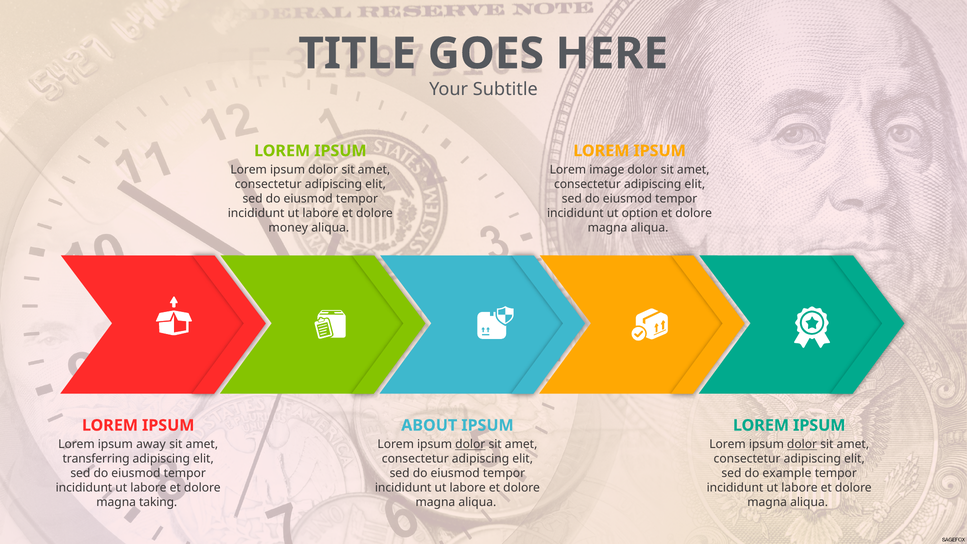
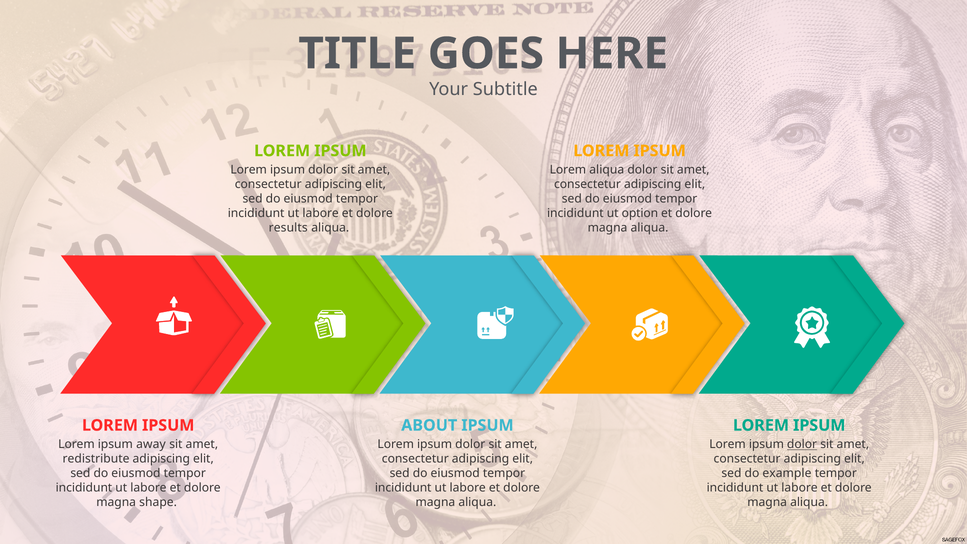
Lorem image: image -> aliqua
money: money -> results
dolor at (470, 444) underline: present -> none
transferring: transferring -> redistribute
taking: taking -> shape
